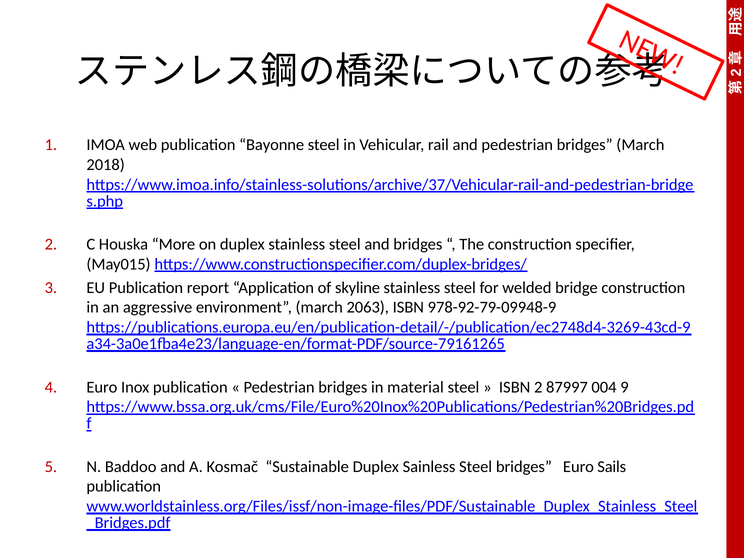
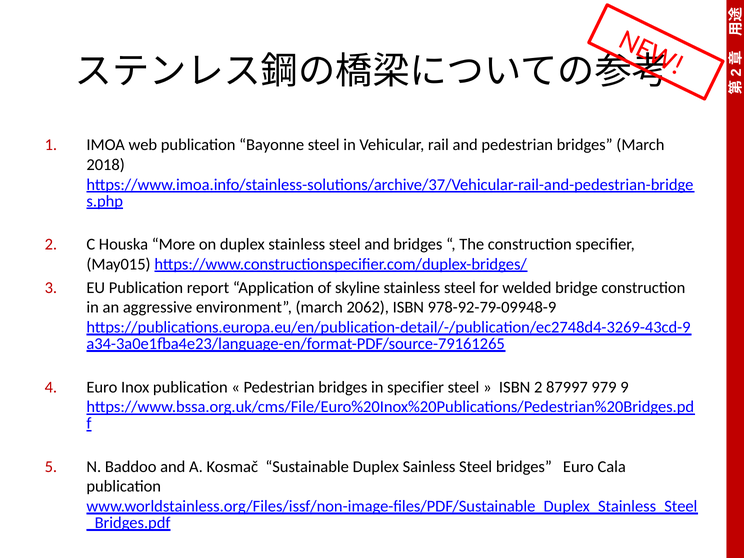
2063: 2063 -> 2062
in material: material -> specifier
004: 004 -> 979
Euro Sails: Sails -> Cala
